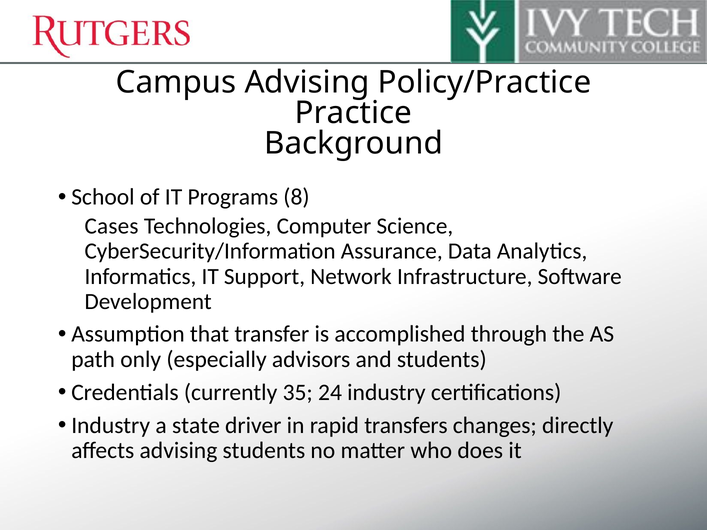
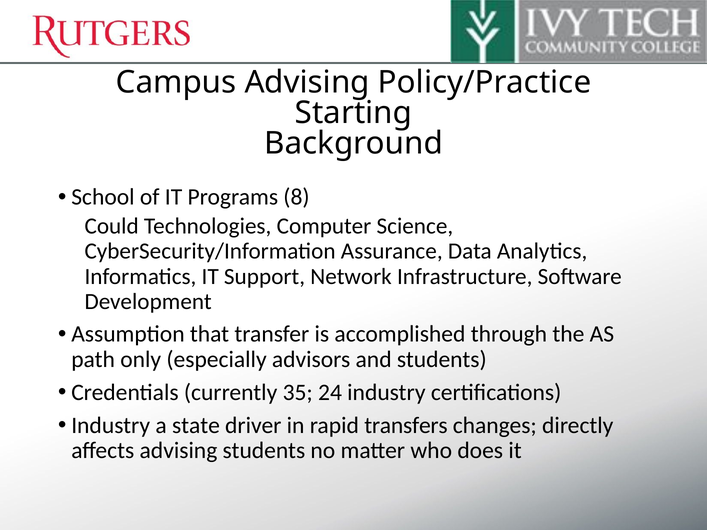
Practice: Practice -> Starting
Cases: Cases -> Could
